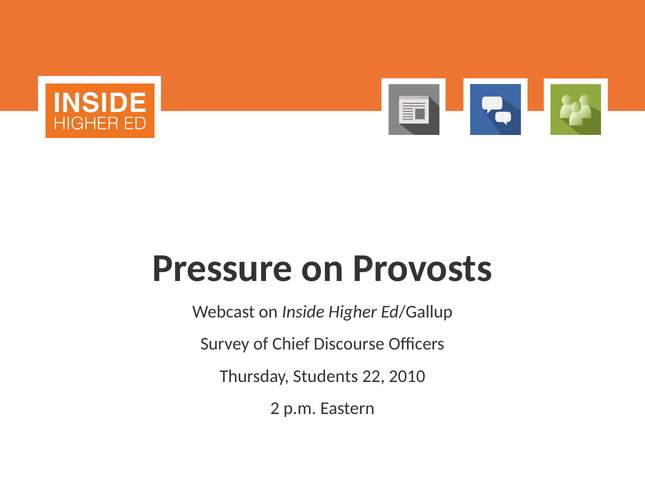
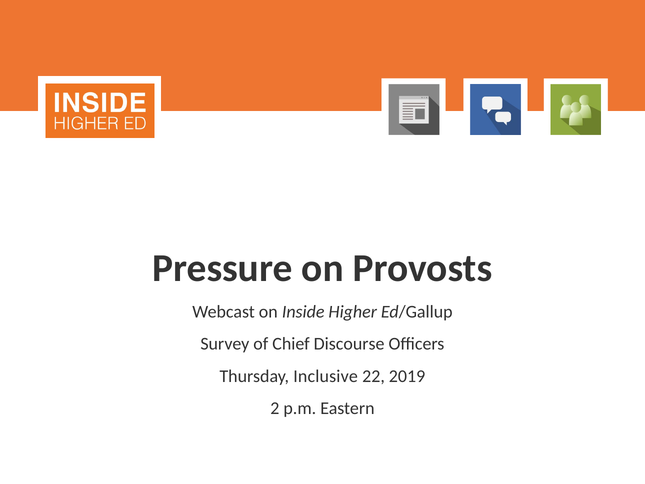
Students: Students -> Inclusive
2010: 2010 -> 2019
